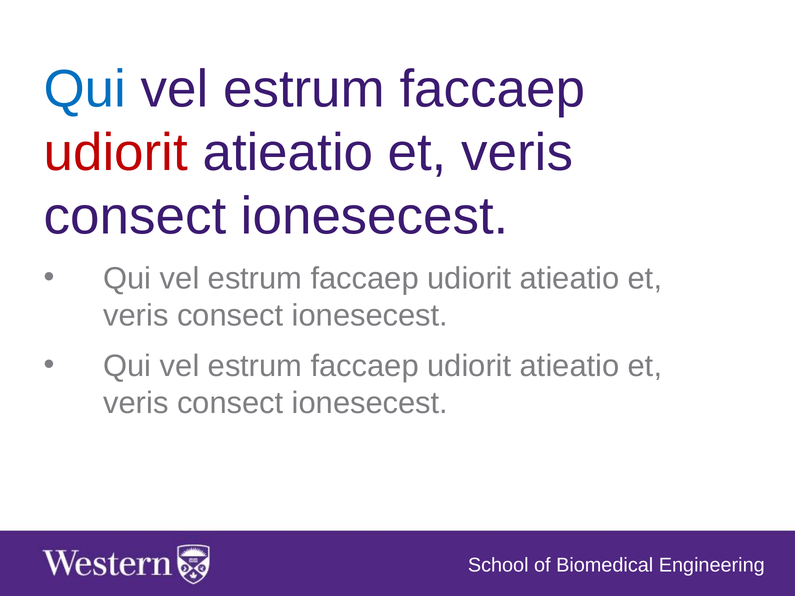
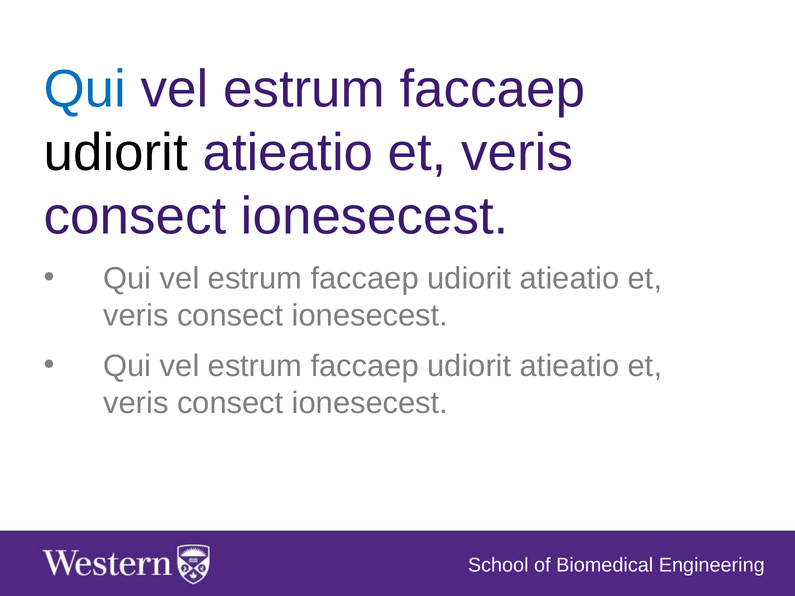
udiorit at (116, 153) colour: red -> black
